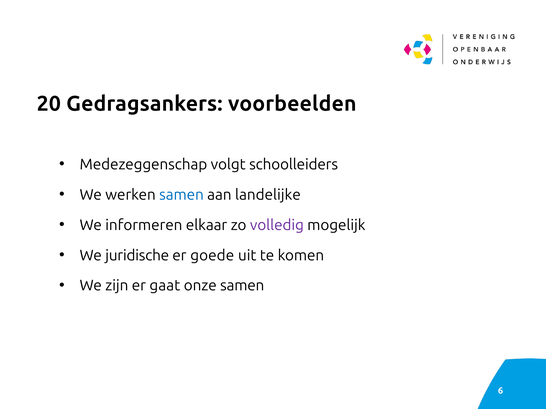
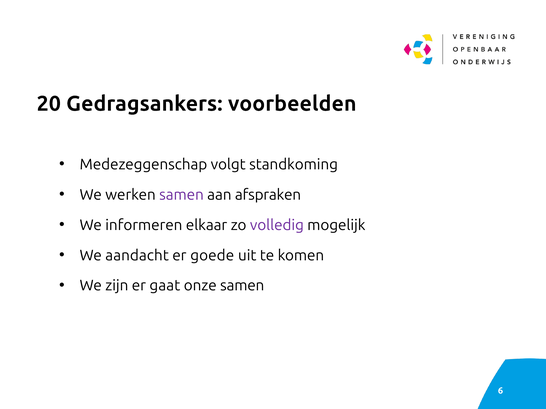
schoolleiders: schoolleiders -> standkoming
samen at (181, 195) colour: blue -> purple
landelijke: landelijke -> afspraken
juridische: juridische -> aandacht
